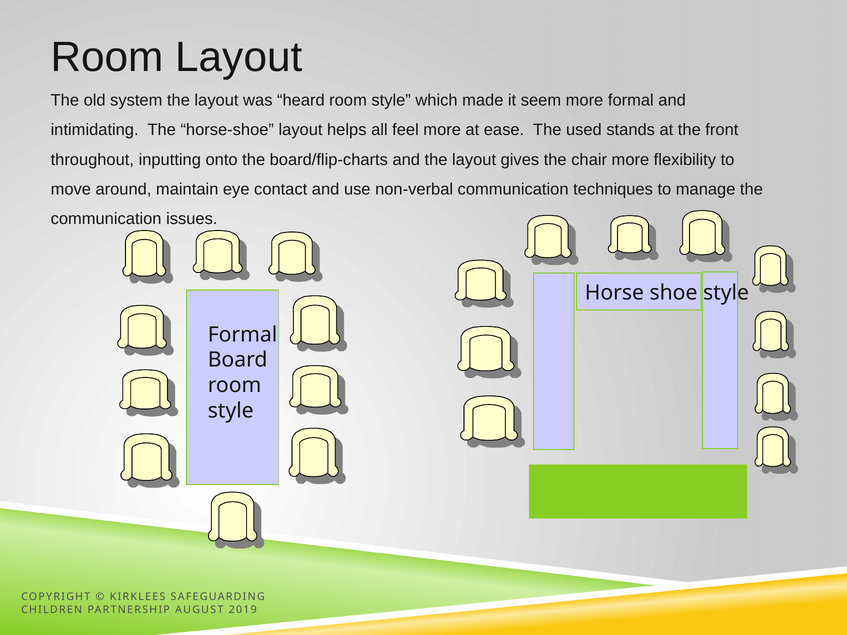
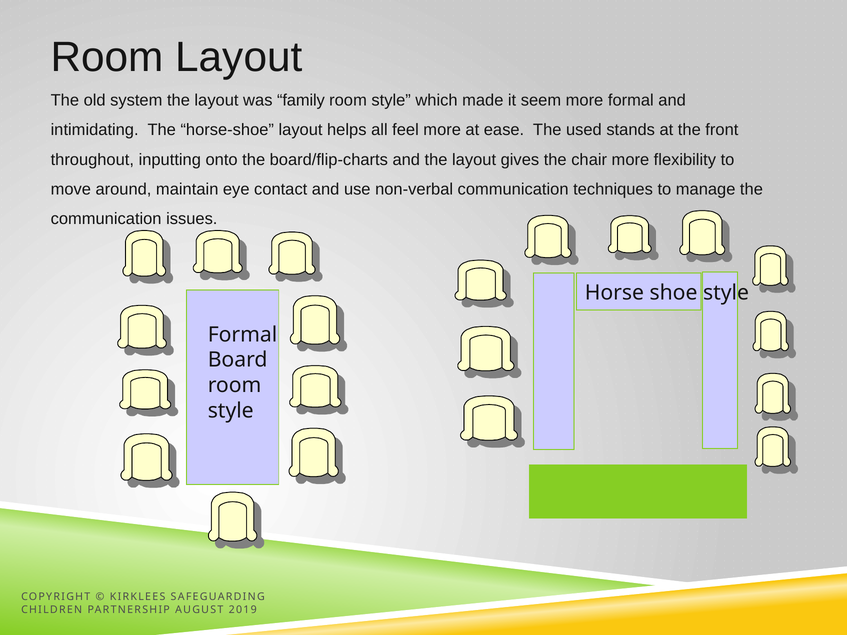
heard: heard -> family
